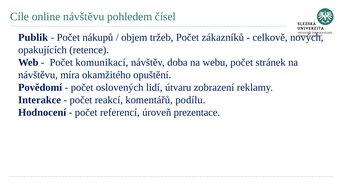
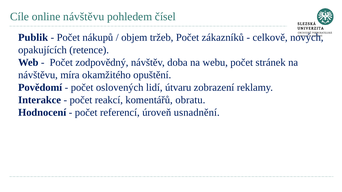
komunikací: komunikací -> zodpovědný
podílu: podílu -> obratu
prezentace: prezentace -> usnadnění
